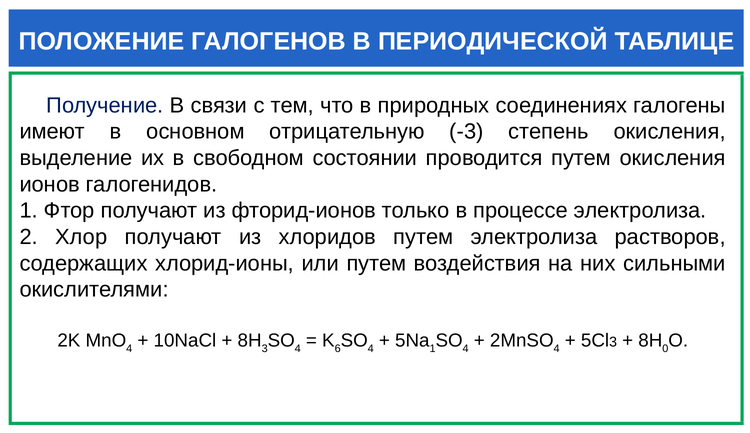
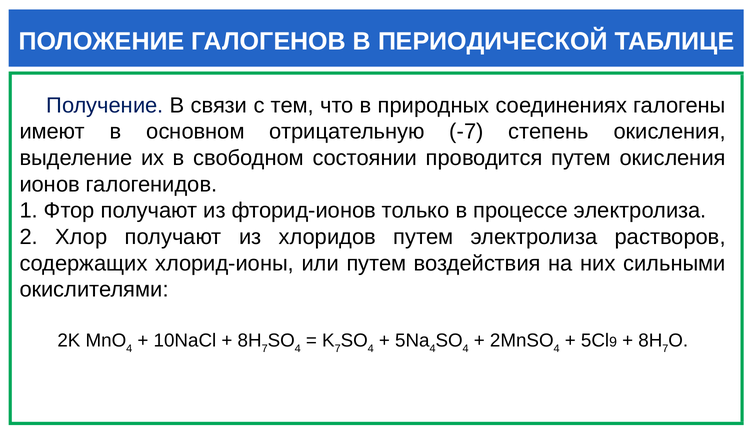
-3: -3 -> -7
3 at (265, 348): 3 -> 7
6 at (338, 348): 6 -> 7
1 at (433, 348): 1 -> 4
3 at (613, 342): 3 -> 9
0 at (665, 348): 0 -> 7
